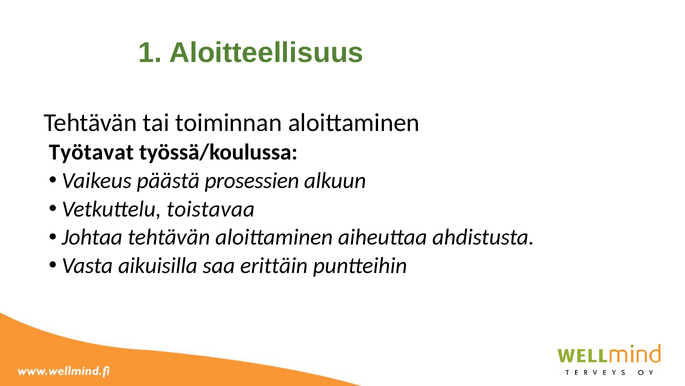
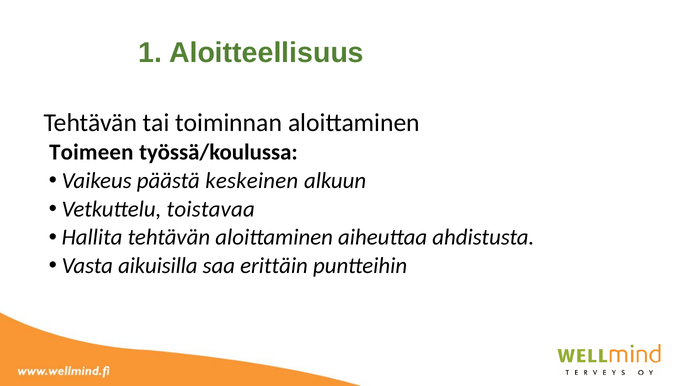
Työtavat: Työtavat -> Toimeen
prosessien: prosessien -> keskeinen
Johtaa: Johtaa -> Hallita
